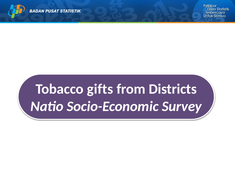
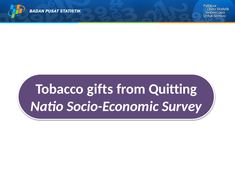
Districts: Districts -> Quitting
